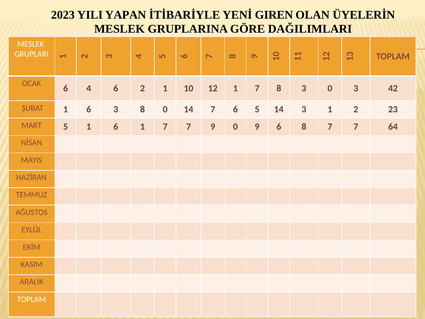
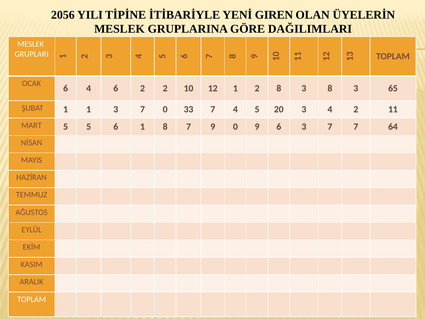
2023: 2023 -> 2056
YAPAN: YAPAN -> TİPİNE
6 2 1: 1 -> 2
12 1 7: 7 -> 2
3 0: 0 -> 8
42: 42 -> 65
ŞUBAT 1 6: 6 -> 1
8 at (142, 109): 8 -> 7
0 14: 14 -> 33
7 6: 6 -> 4
5 14: 14 -> 20
1 at (330, 109): 1 -> 4
23: 23 -> 11
5 1: 1 -> 5
6 1 7: 7 -> 8
6 8: 8 -> 3
